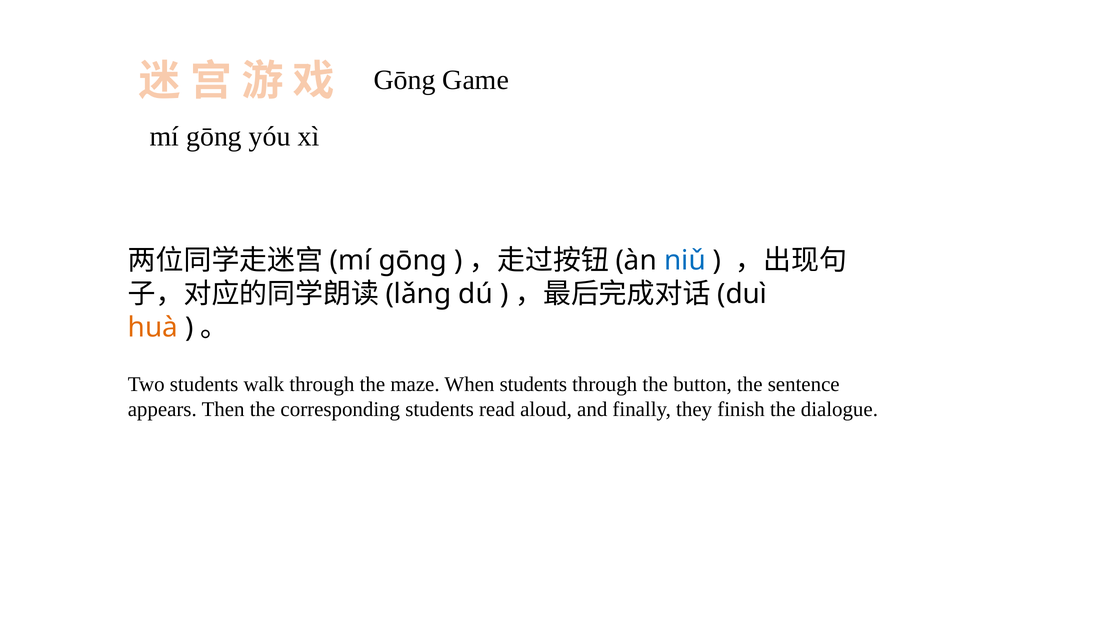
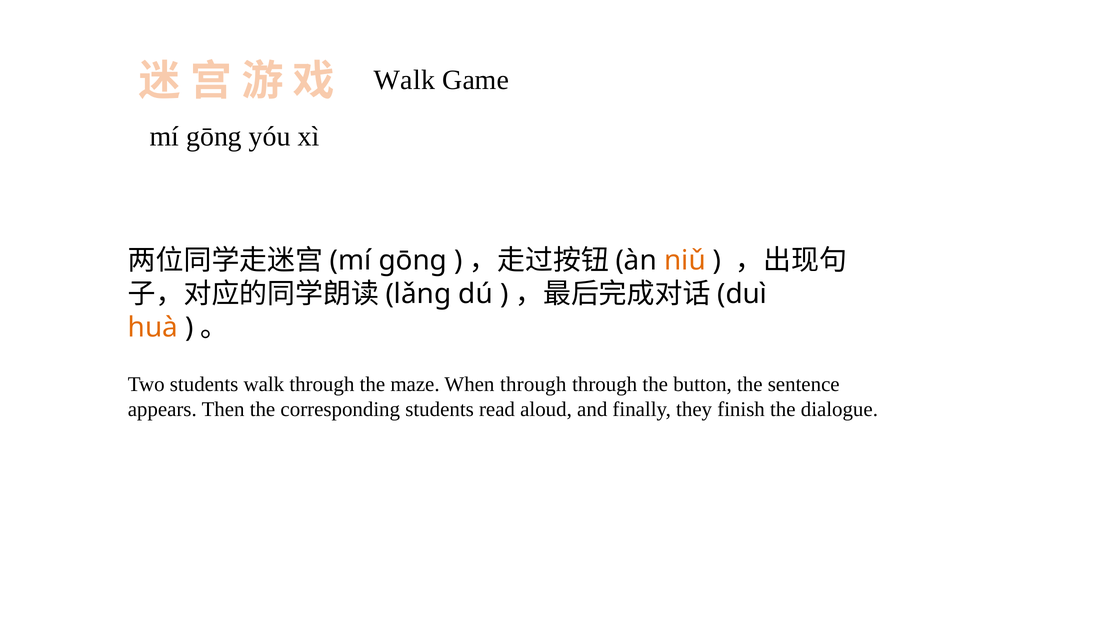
Gōng at (405, 80): Gōng -> Walk
niǔ colour: blue -> orange
When students: students -> through
